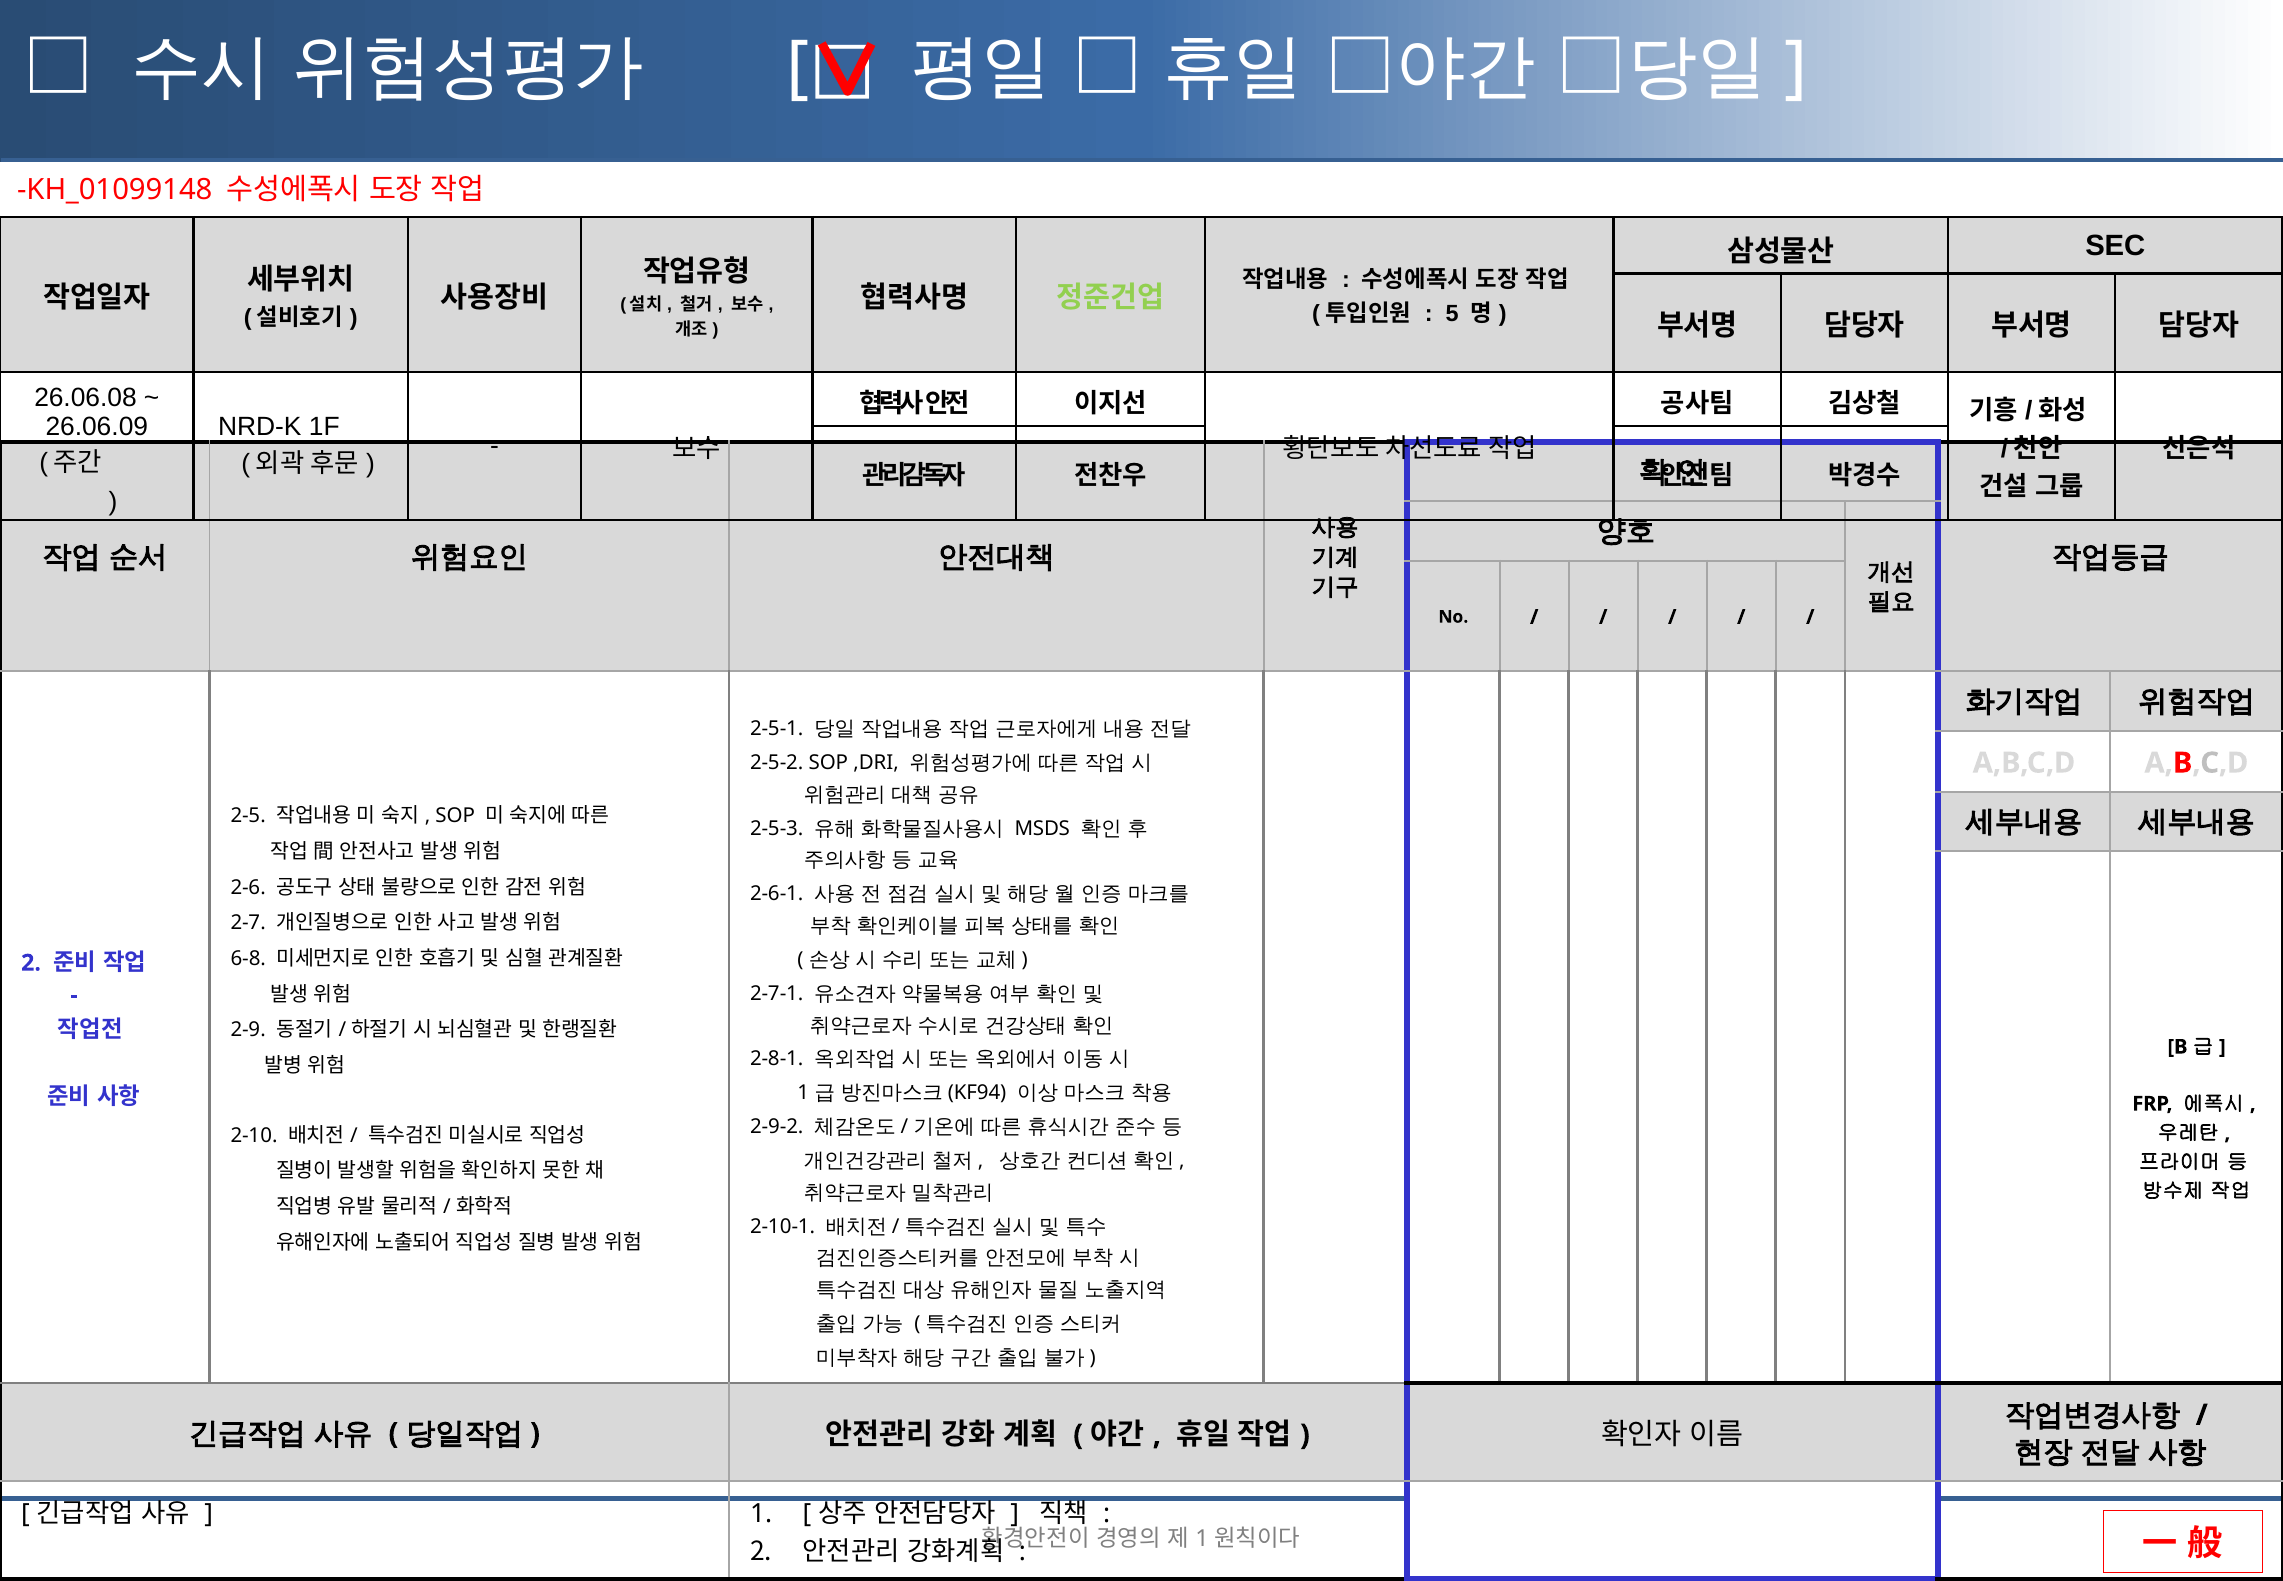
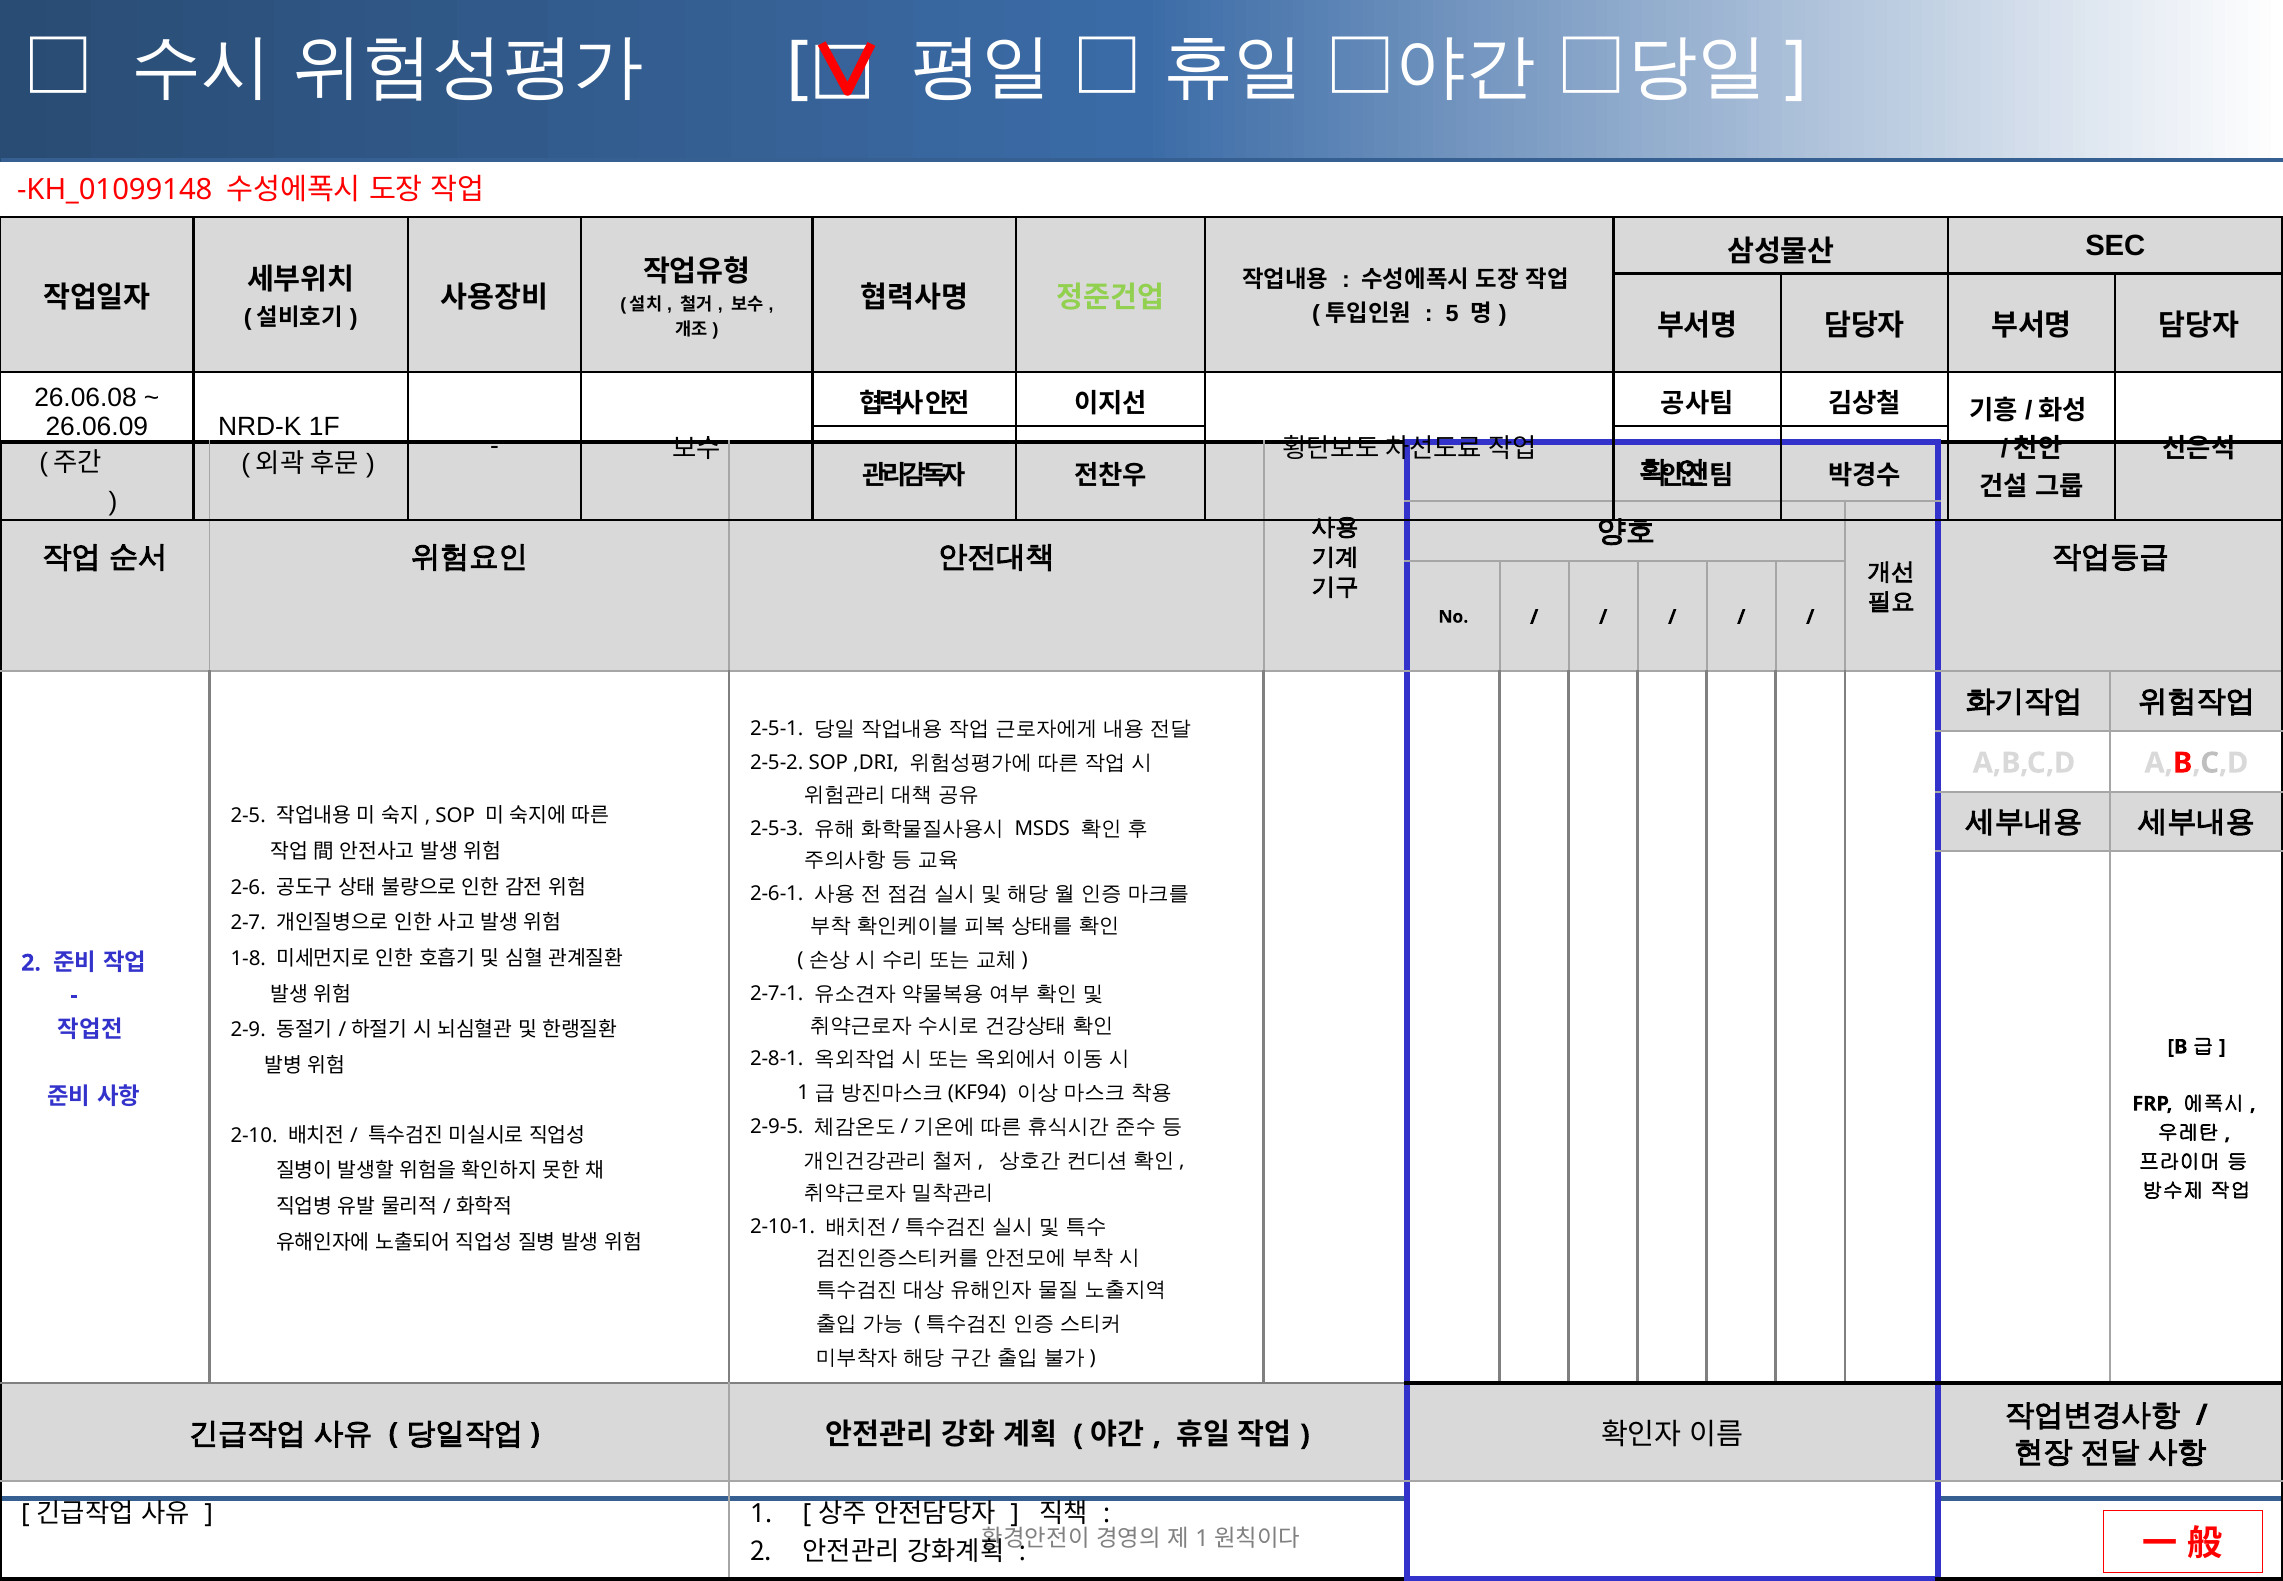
6-8: 6-8 -> 1-8
2-9-2: 2-9-2 -> 2-9-5
